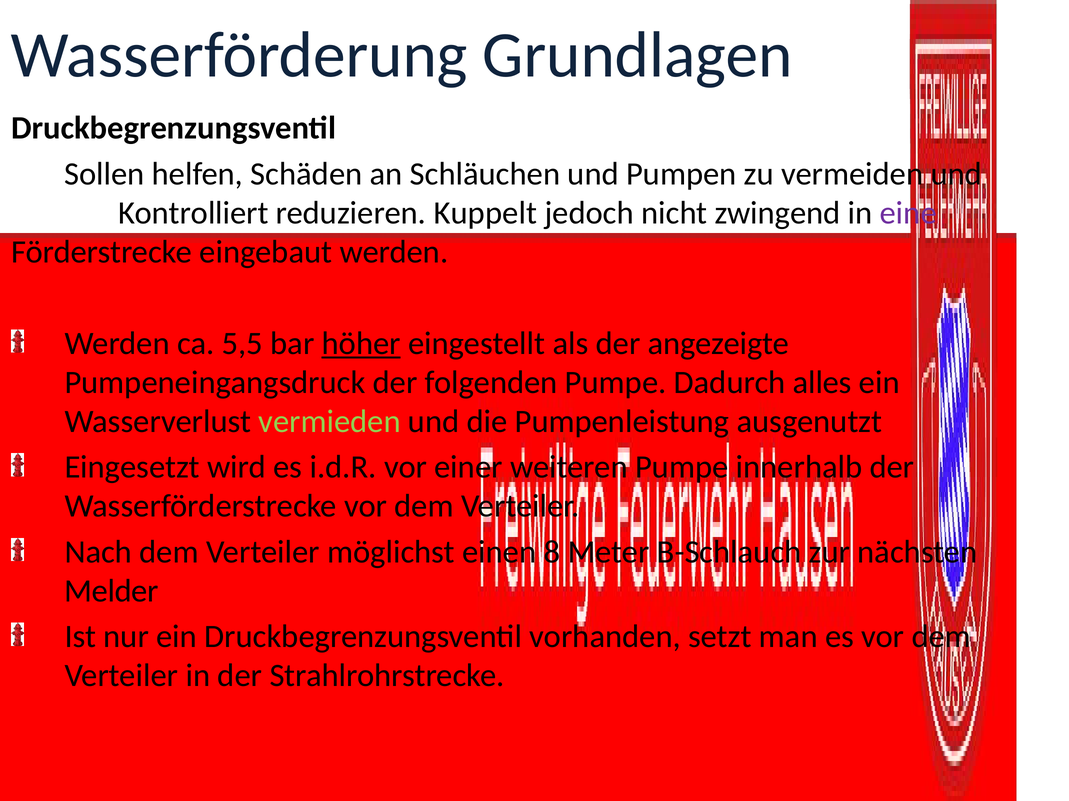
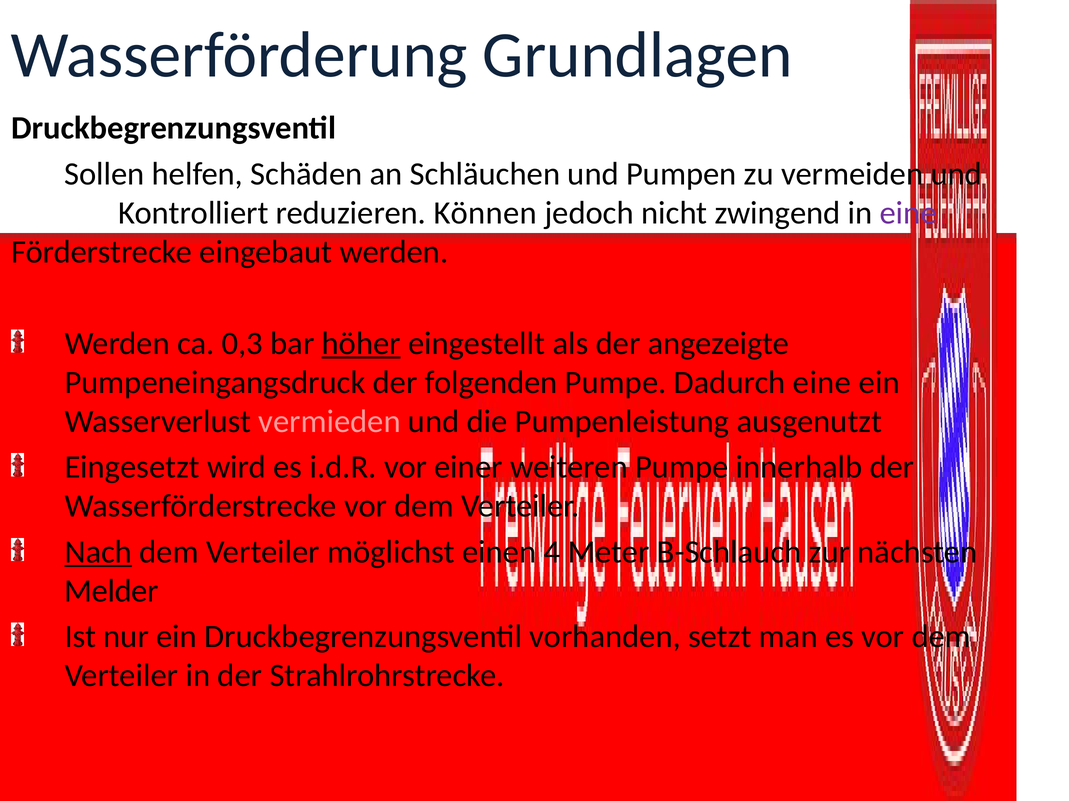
Kuppelt: Kuppelt -> Können
5,5: 5,5 -> 0,3
Dadurch alles: alles -> eine
vermieden colour: light green -> pink
Nach underline: none -> present
8: 8 -> 4
